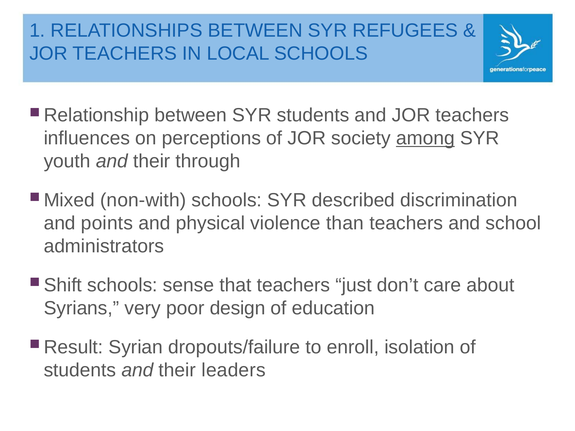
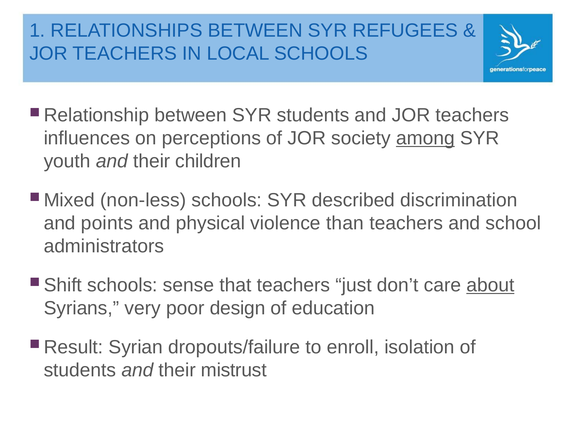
through: through -> children
non-with: non-with -> non-less
about underline: none -> present
leaders: leaders -> mistrust
